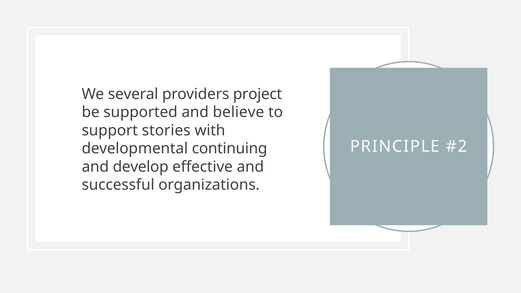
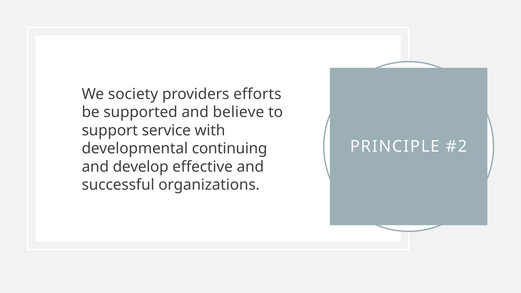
several: several -> society
project: project -> efforts
stories: stories -> service
